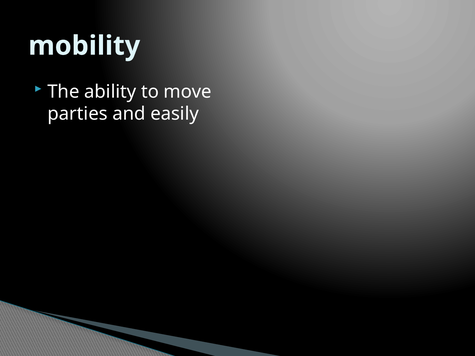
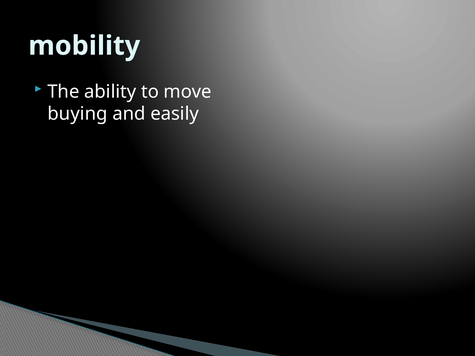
parties: parties -> buying
